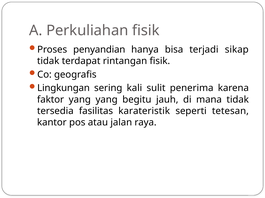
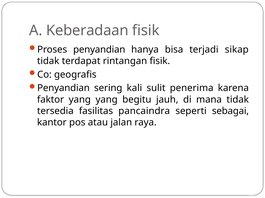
Perkuliahan: Perkuliahan -> Keberadaan
Lingkungan at (64, 88): Lingkungan -> Penyandian
karateristik: karateristik -> pancaindra
tetesan: tetesan -> sebagai
